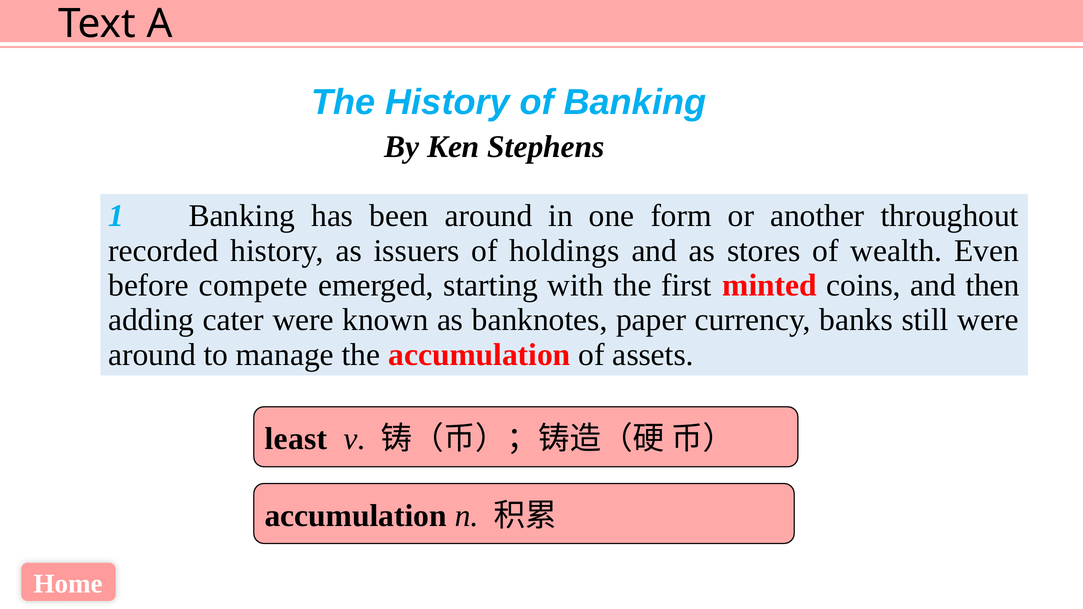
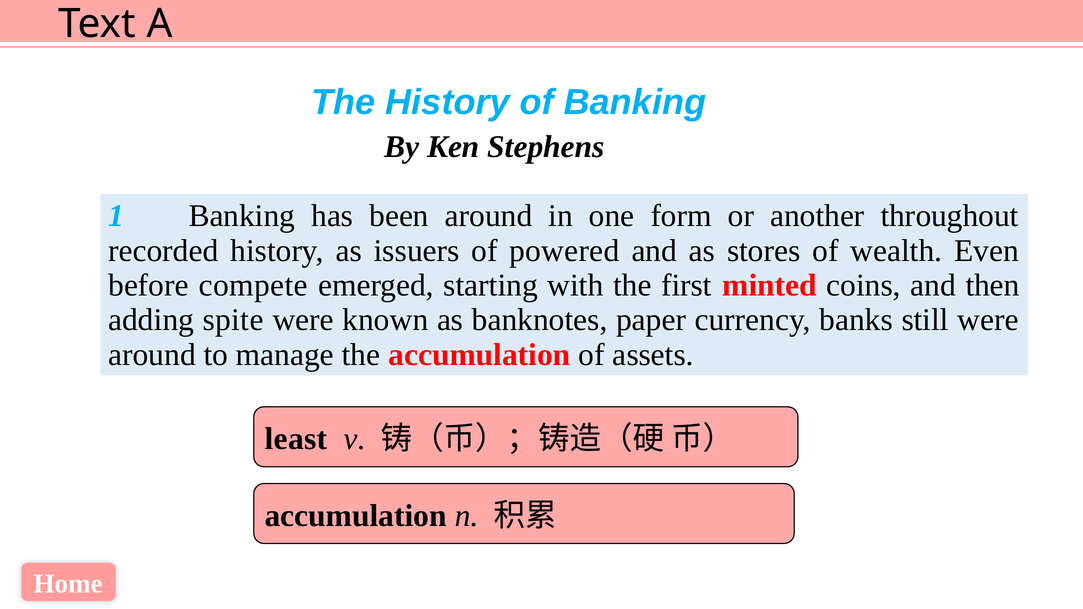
holdings: holdings -> powered
cater: cater -> spite
